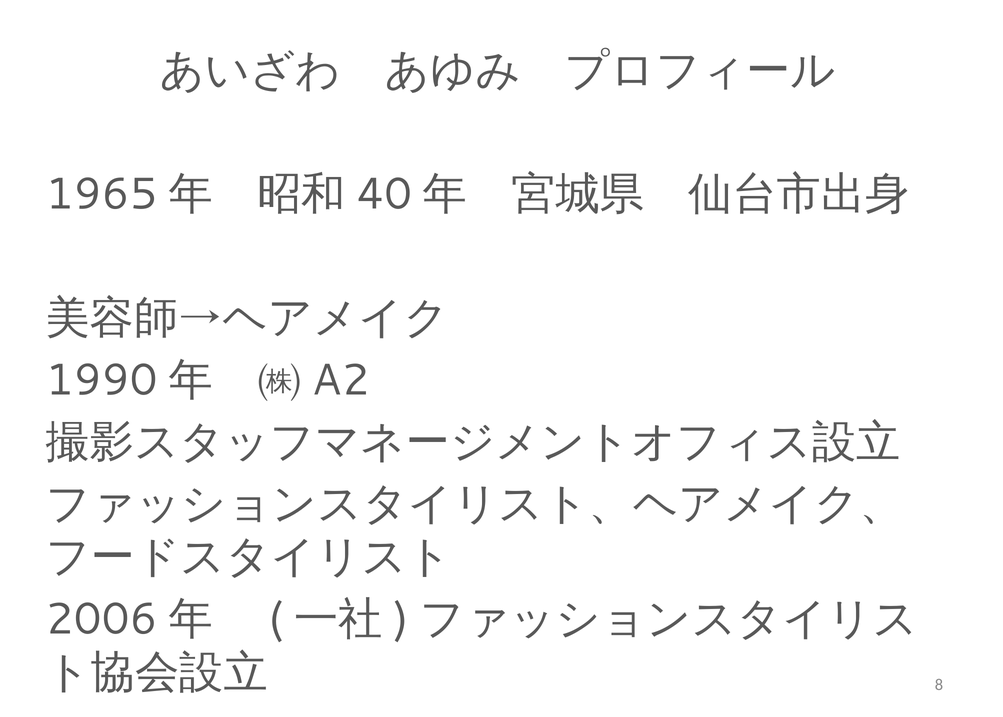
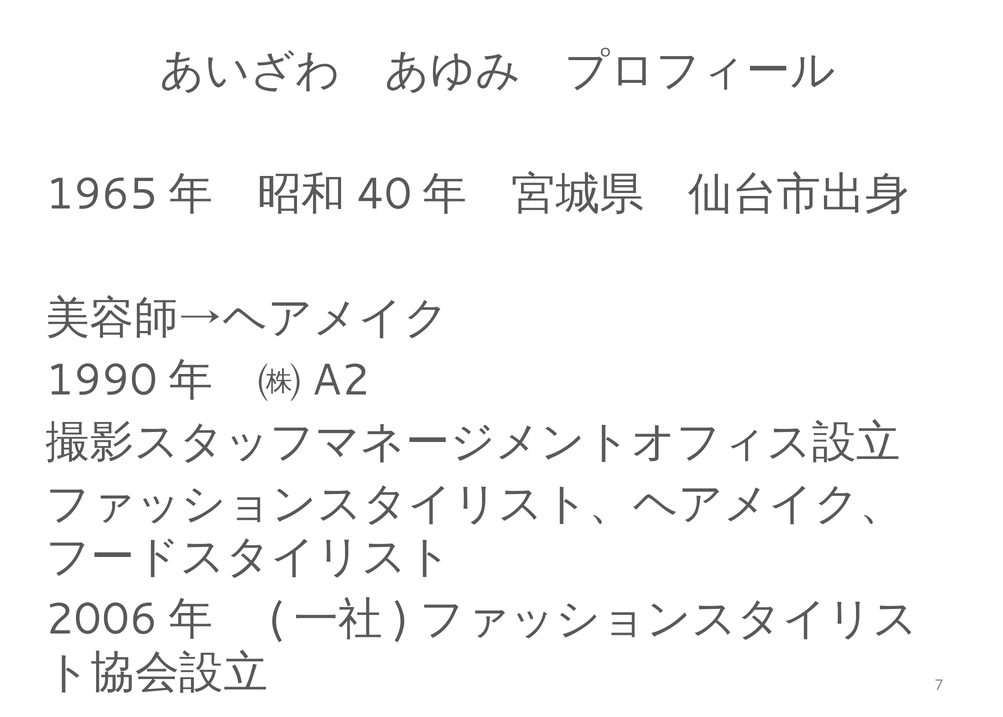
8: 8 -> 7
